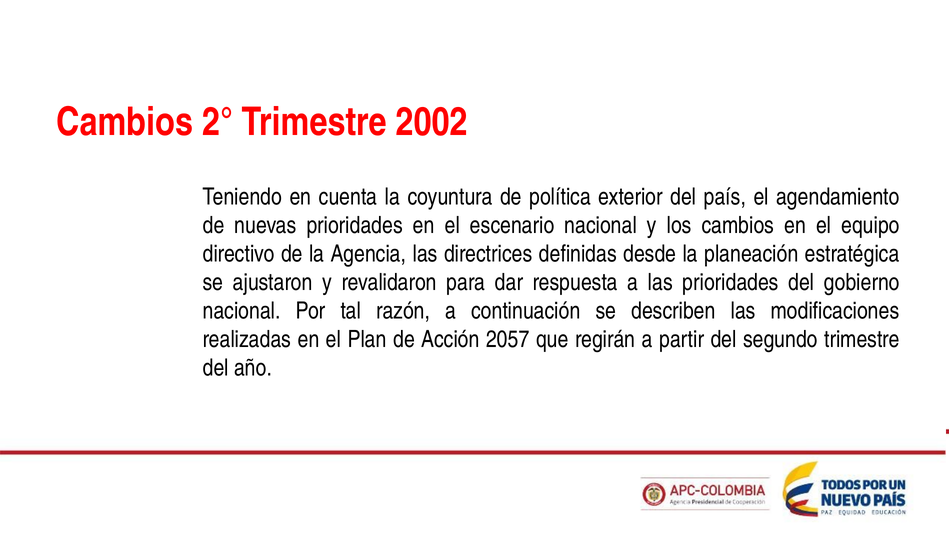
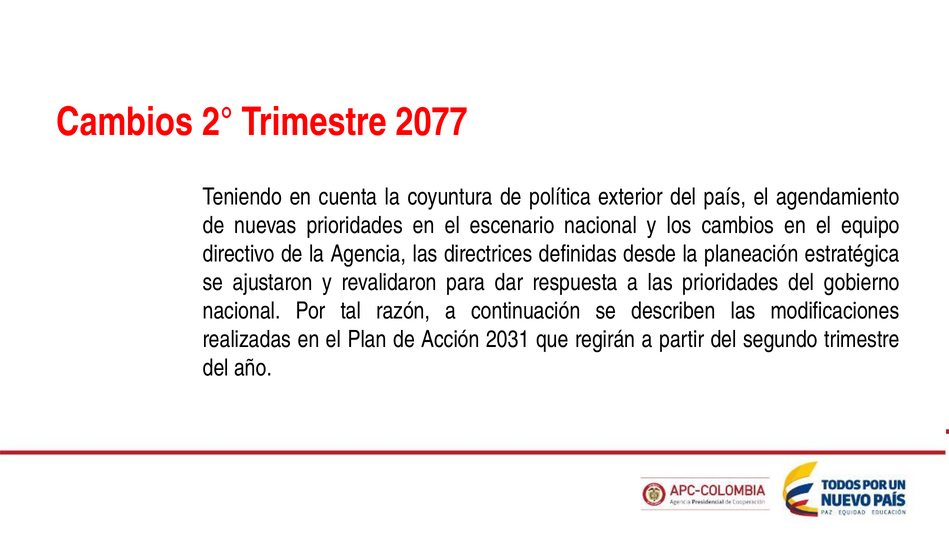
2002: 2002 -> 2077
2057: 2057 -> 2031
